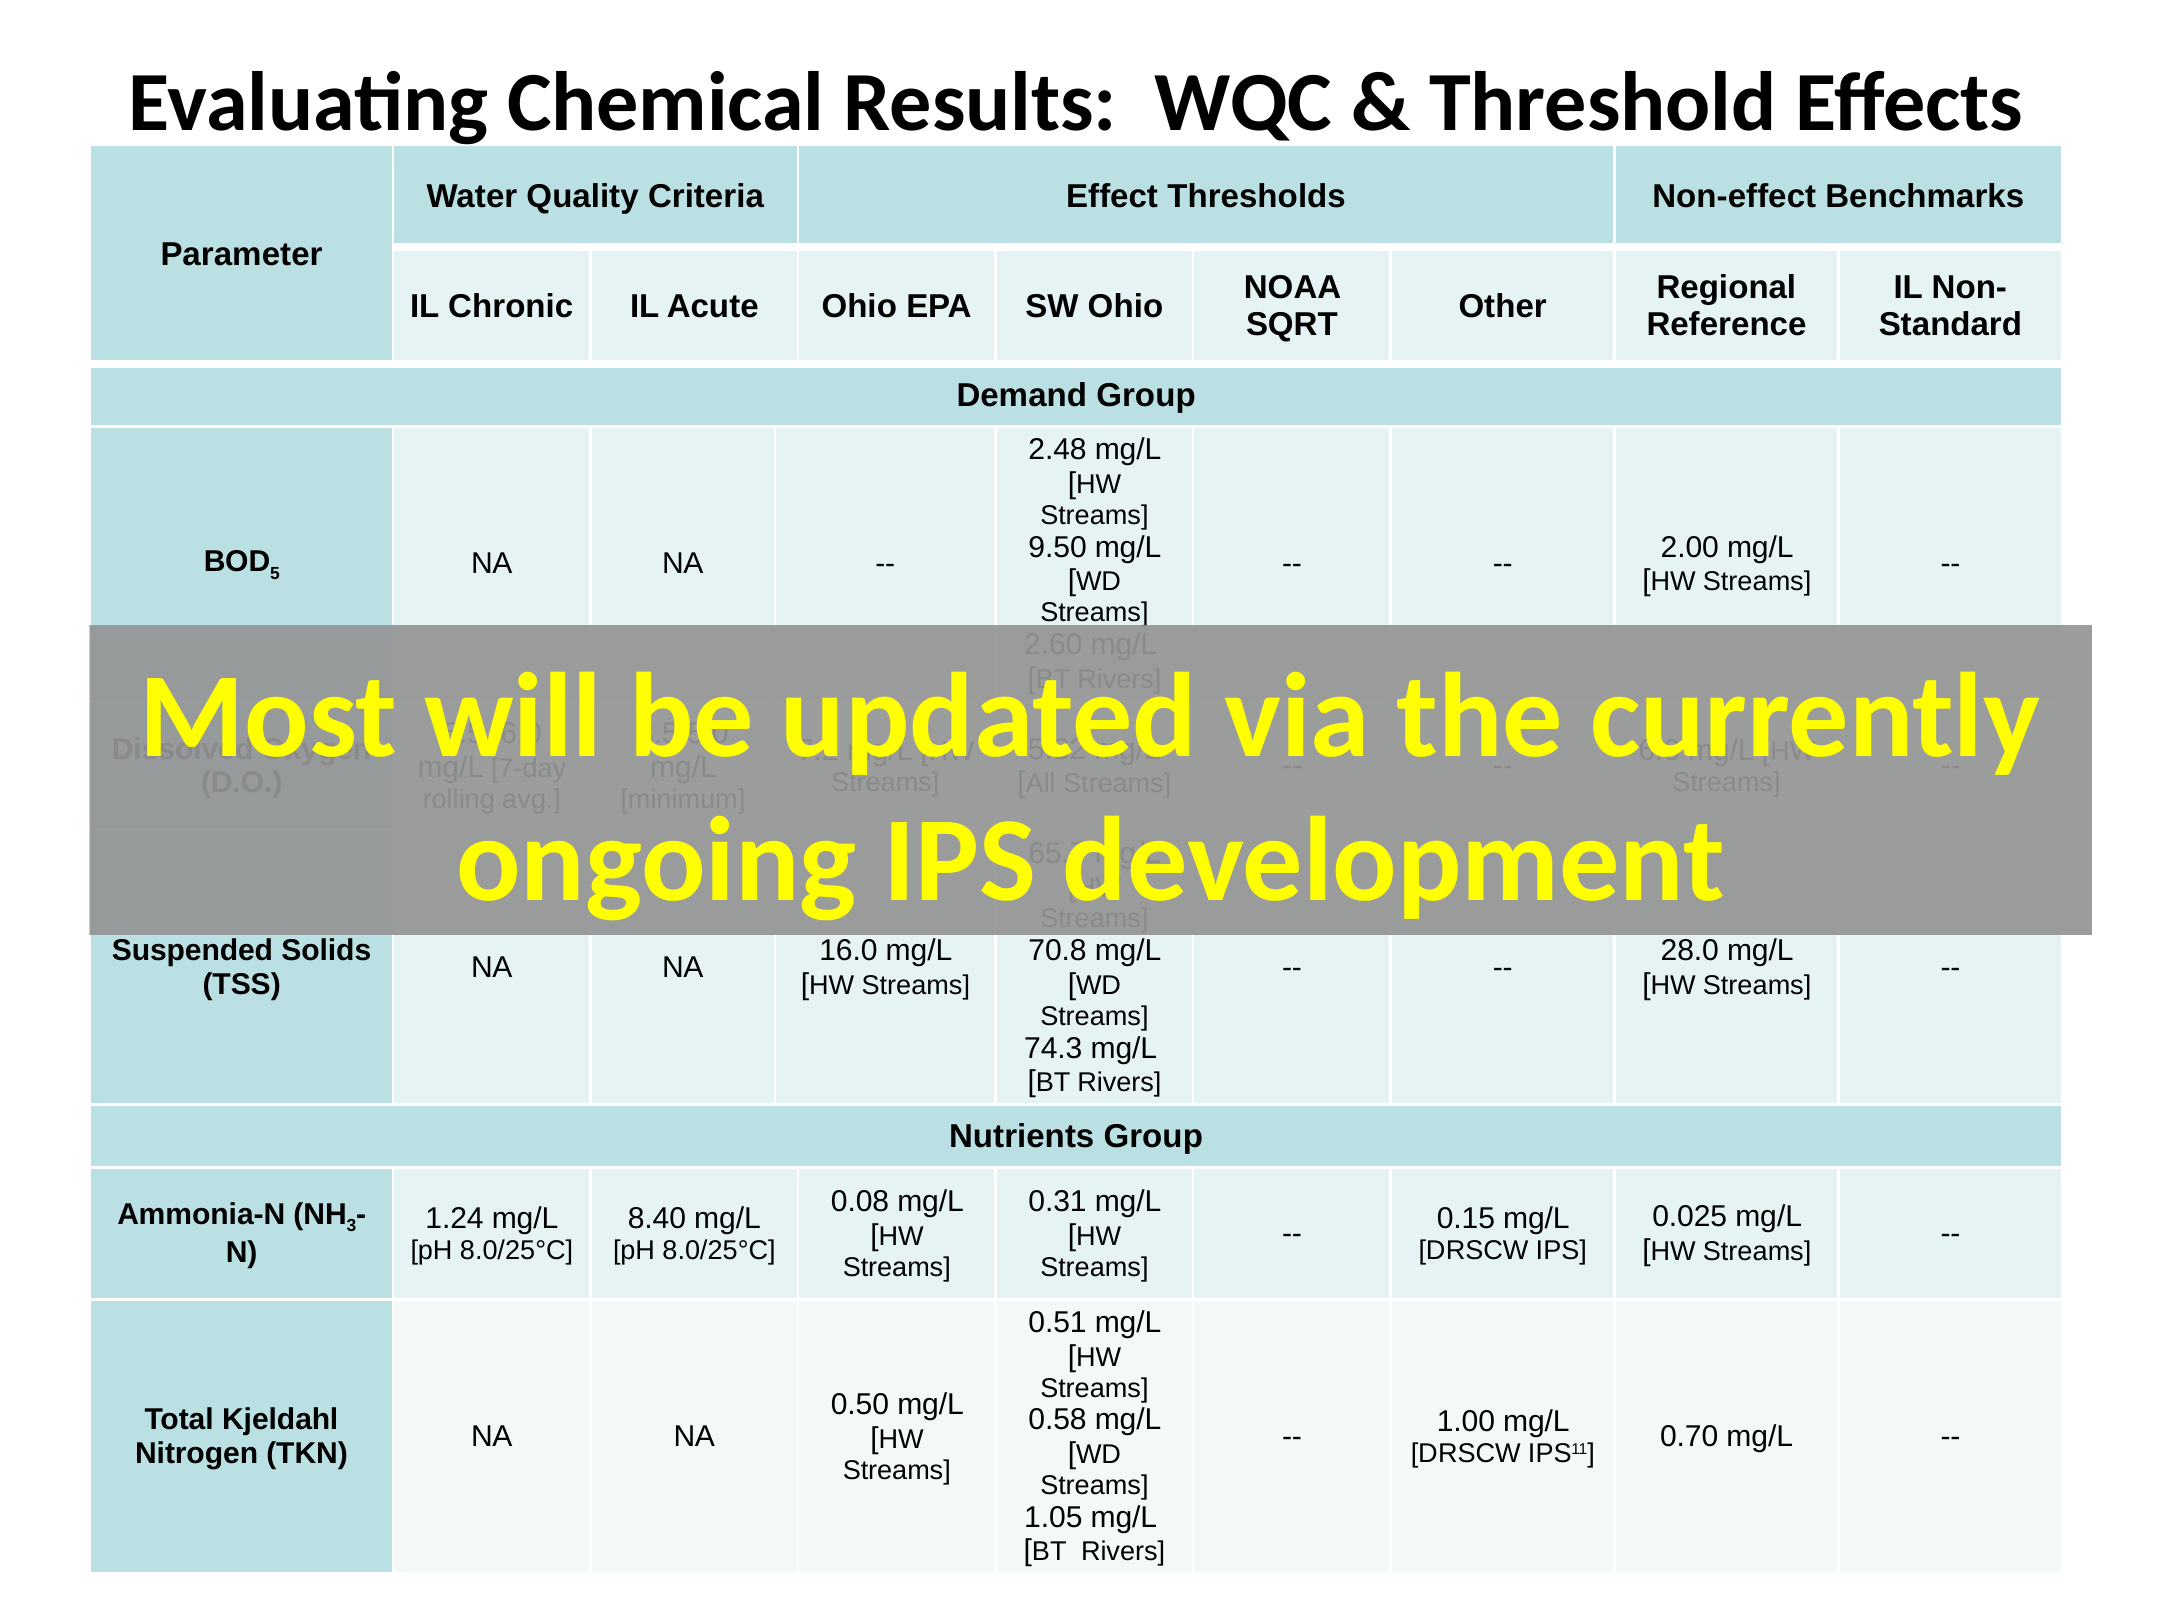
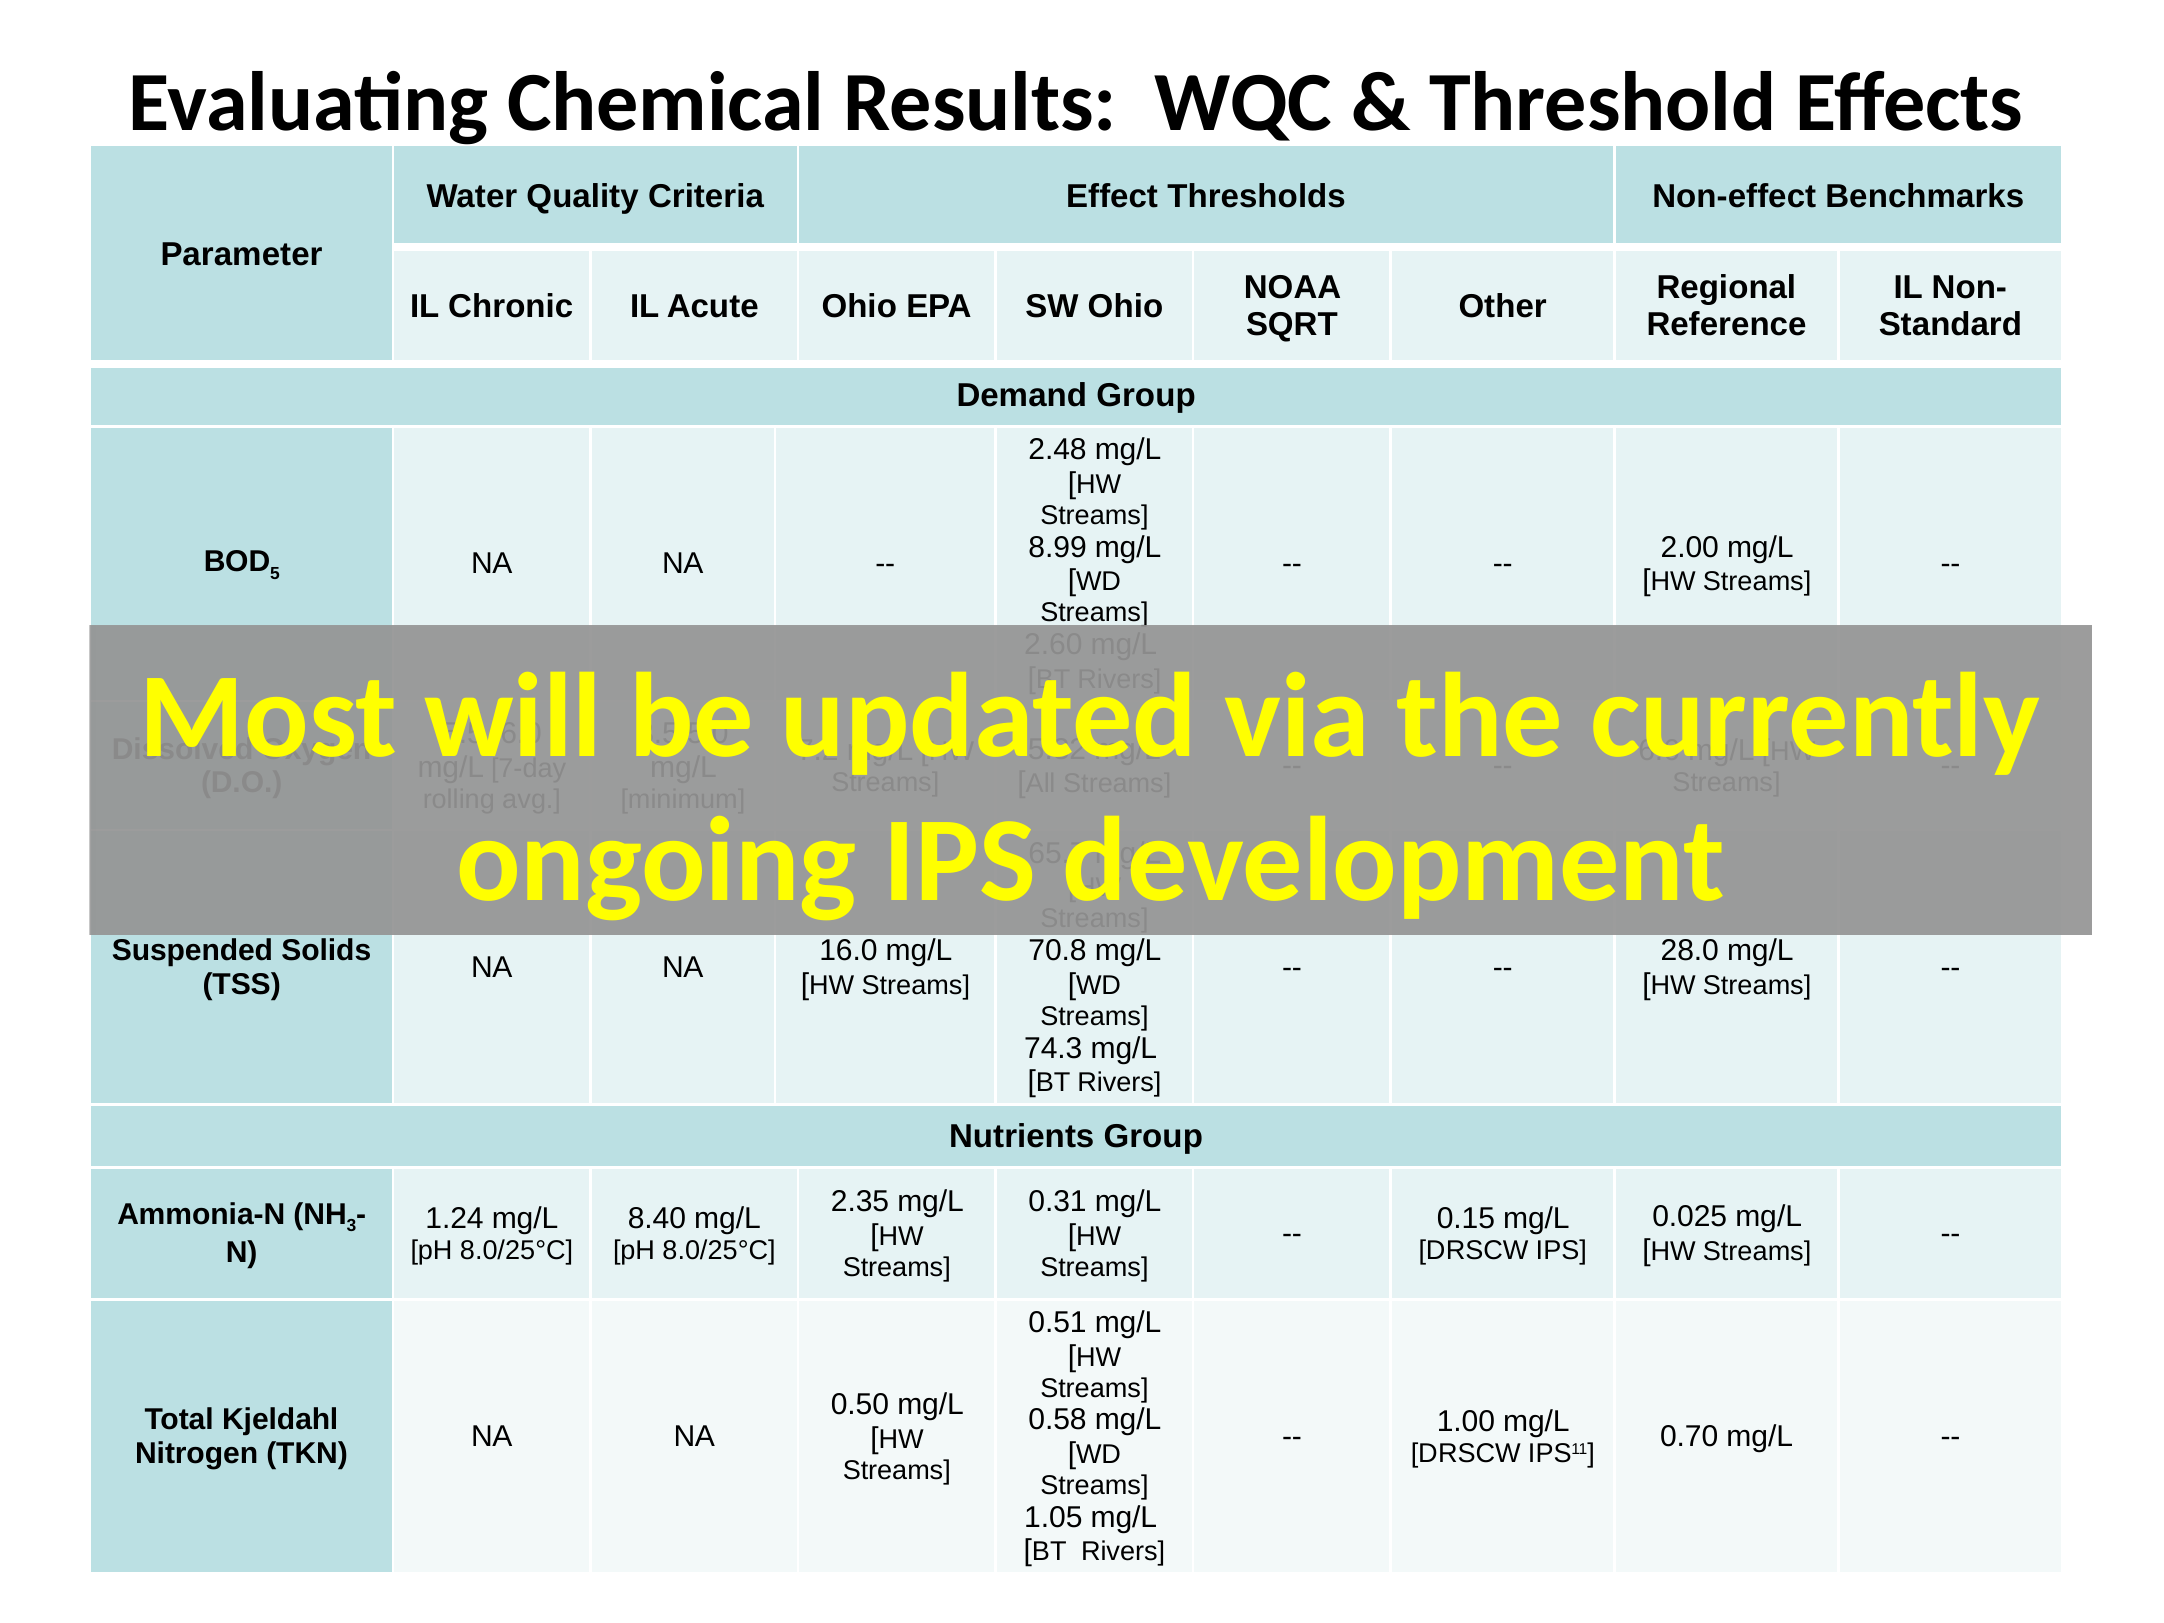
9.50: 9.50 -> 8.99
0.08: 0.08 -> 2.35
